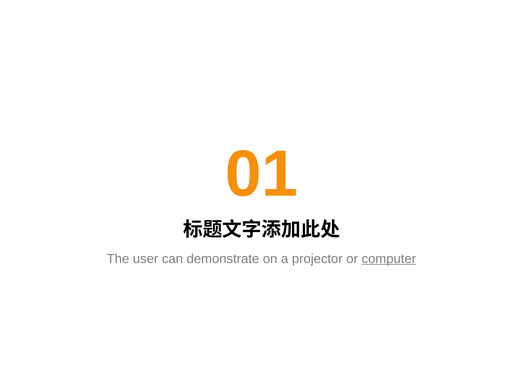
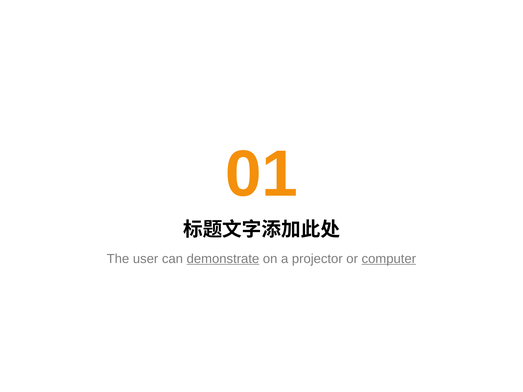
demonstrate underline: none -> present
